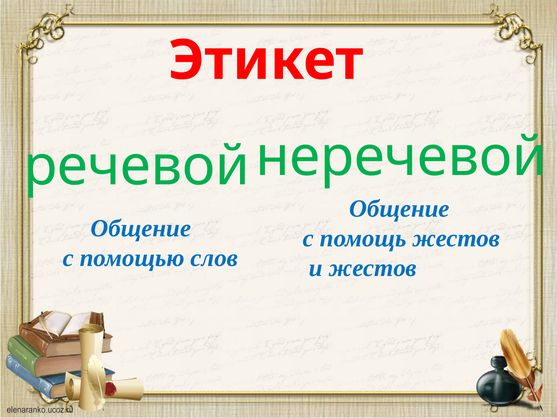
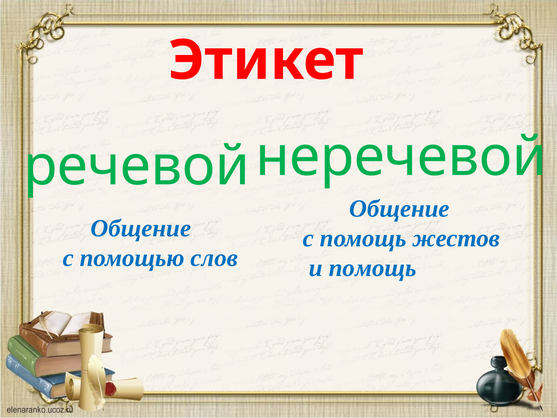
и жестов: жестов -> помощь
